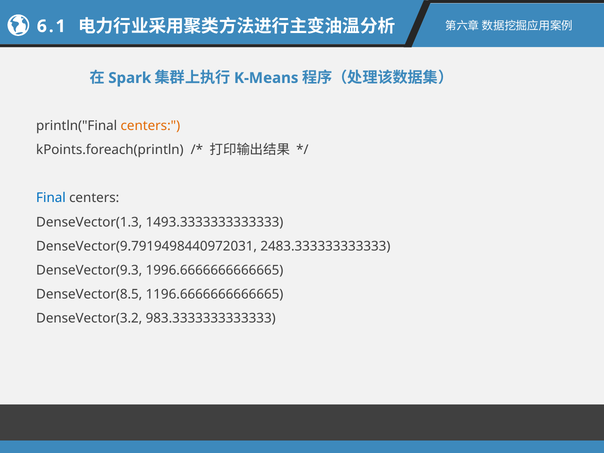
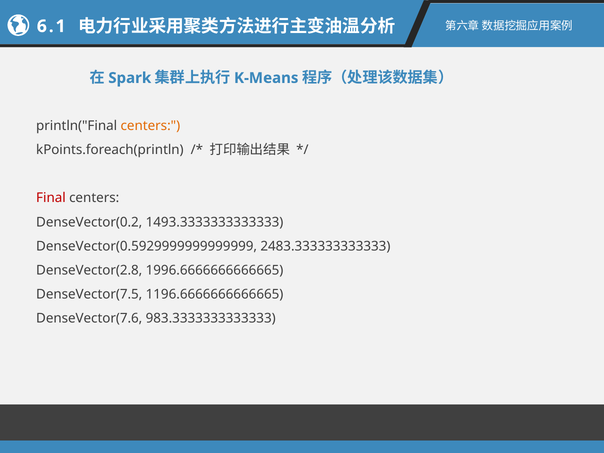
Final colour: blue -> red
DenseVector(1.3: DenseVector(1.3 -> DenseVector(0.2
DenseVector(9.7919498440972031: DenseVector(9.7919498440972031 -> DenseVector(0.5929999999999999
DenseVector(9.3: DenseVector(9.3 -> DenseVector(2.8
DenseVector(8.5: DenseVector(8.5 -> DenseVector(7.5
DenseVector(3.2: DenseVector(3.2 -> DenseVector(7.6
